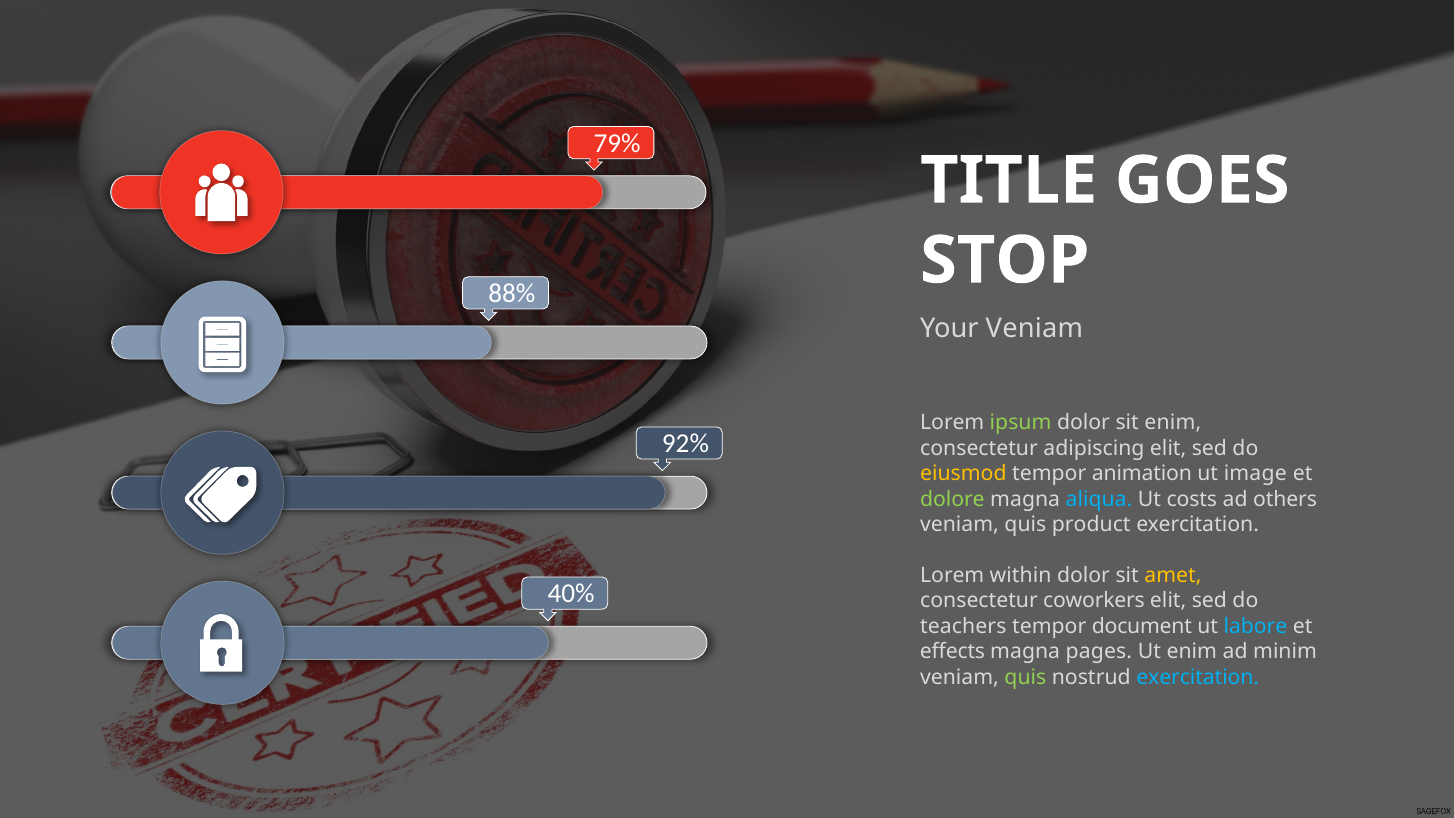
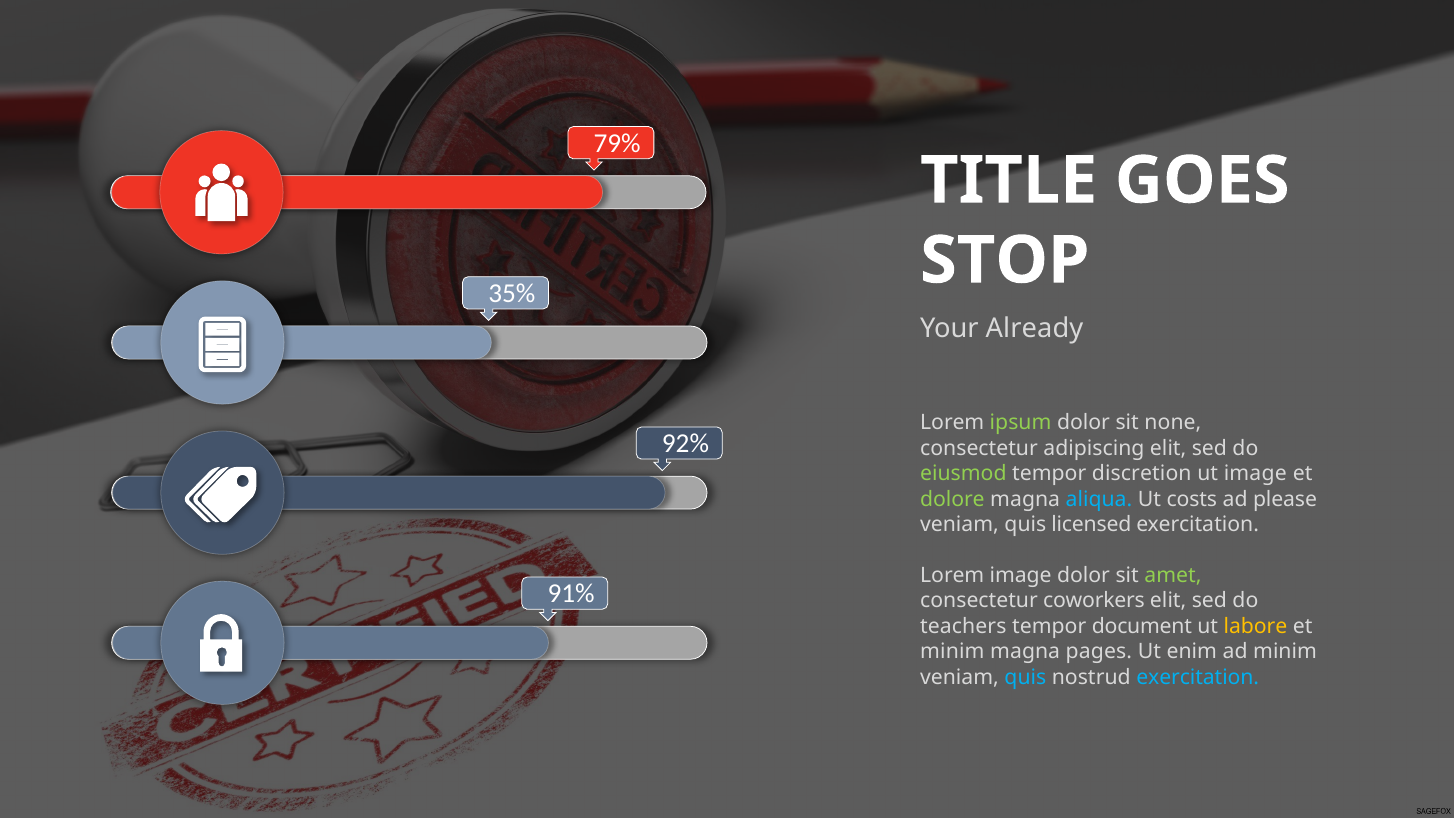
88%: 88% -> 35%
Your Veniam: Veniam -> Already
sit enim: enim -> none
eiusmod colour: yellow -> light green
animation: animation -> discretion
others: others -> please
product: product -> licensed
Lorem within: within -> image
amet colour: yellow -> light green
40%: 40% -> 91%
labore colour: light blue -> yellow
effects at (952, 652): effects -> minim
quis at (1025, 677) colour: light green -> light blue
